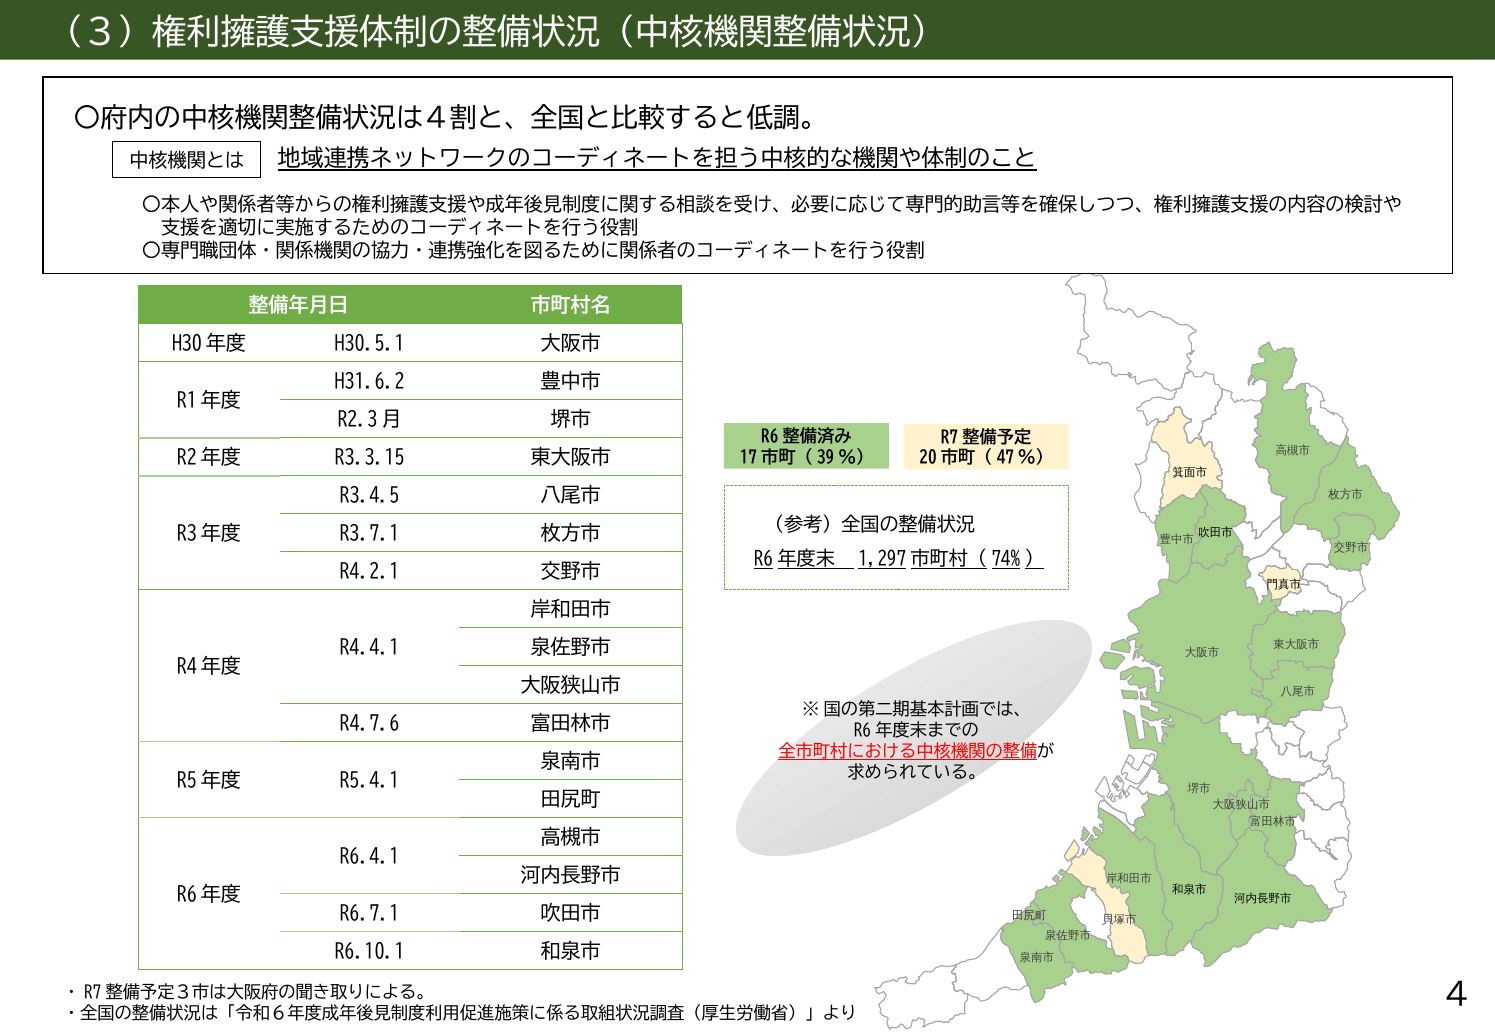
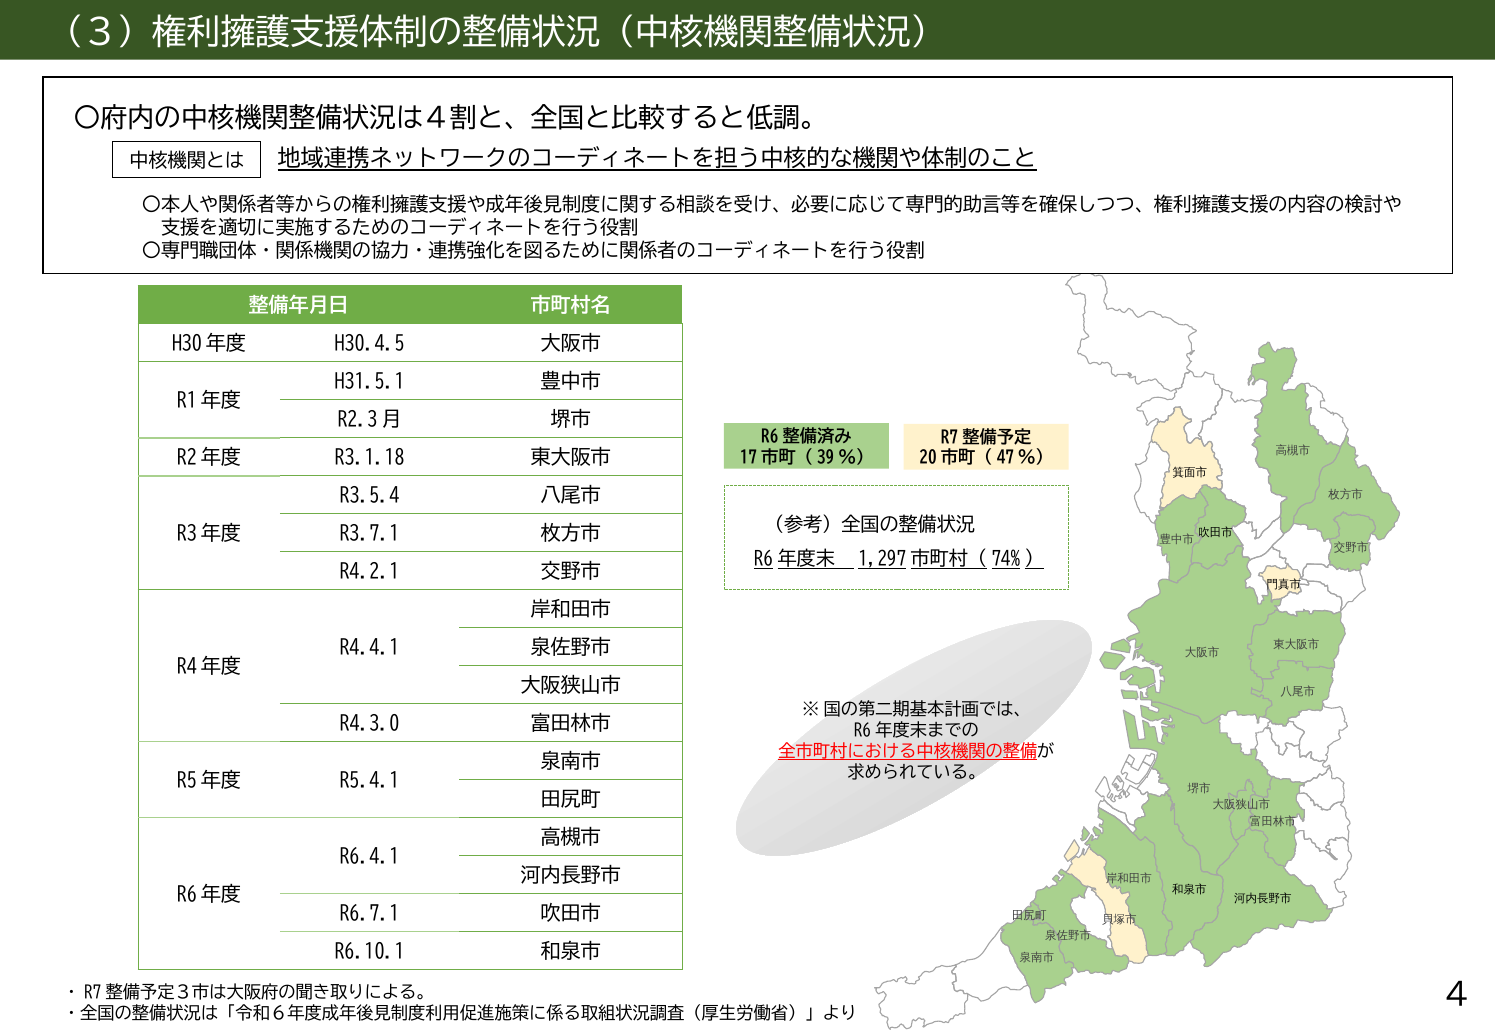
H30.5.1: H30.5.1 -> H30.4.5
H31.6.2: H31.6.2 -> H31.5.1
R3.3.15: R3.3.15 -> R3.1.18
R3.4.5: R3.4.5 -> R3.5.4
R4.7.6: R4.7.6 -> R4.3.0
